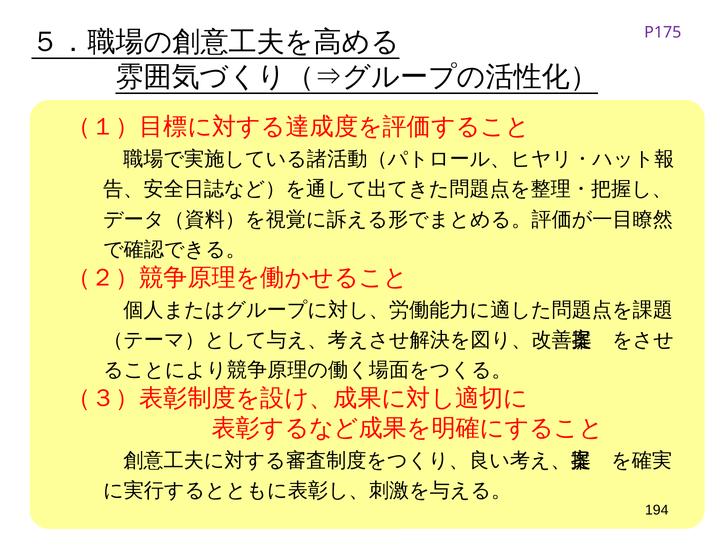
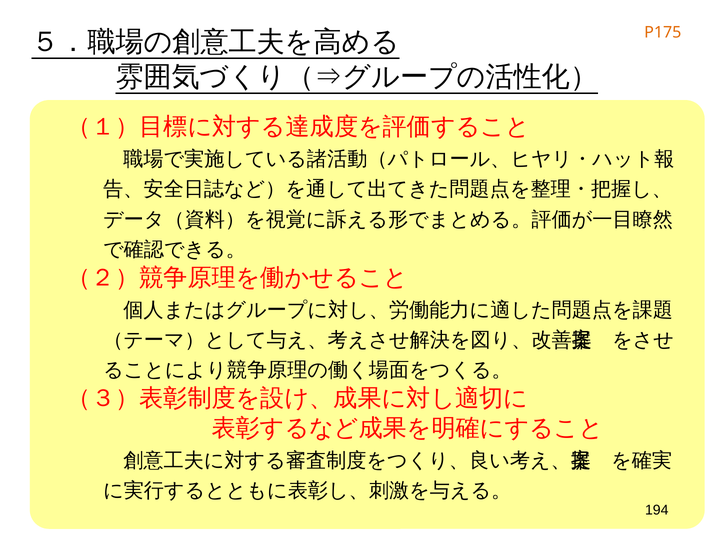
P175 colour: purple -> orange
